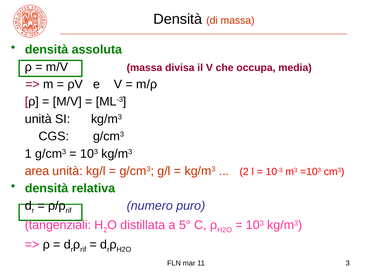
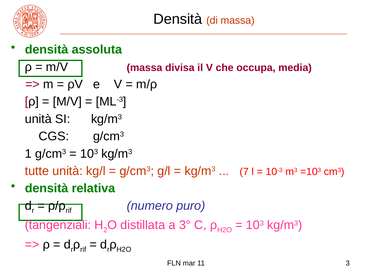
area: area -> tutte
2 at (244, 172): 2 -> 7
5°: 5° -> 3°
